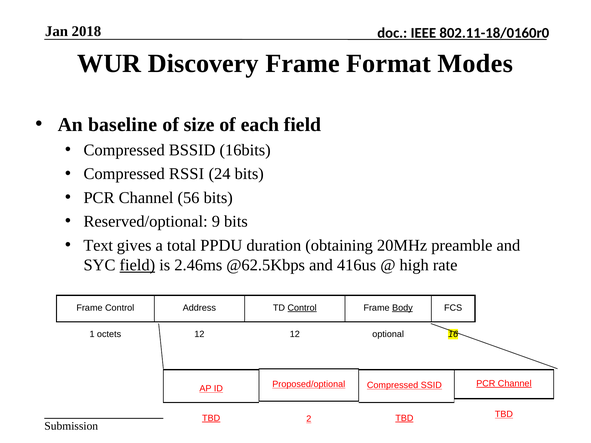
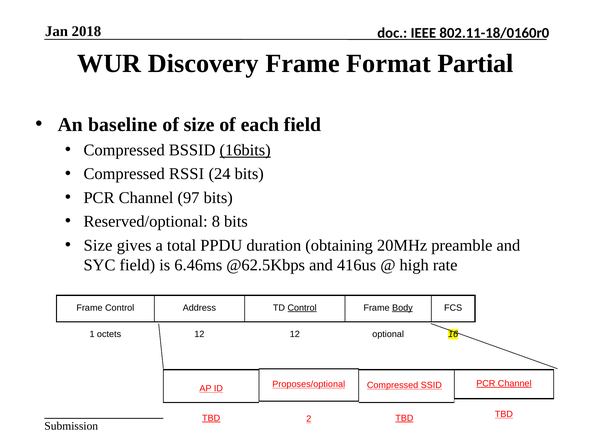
Modes: Modes -> Partial
16bits underline: none -> present
56: 56 -> 97
9: 9 -> 8
Text at (98, 245): Text -> Size
field at (137, 265) underline: present -> none
2.46ms: 2.46ms -> 6.46ms
Proposed/optional: Proposed/optional -> Proposes/optional
